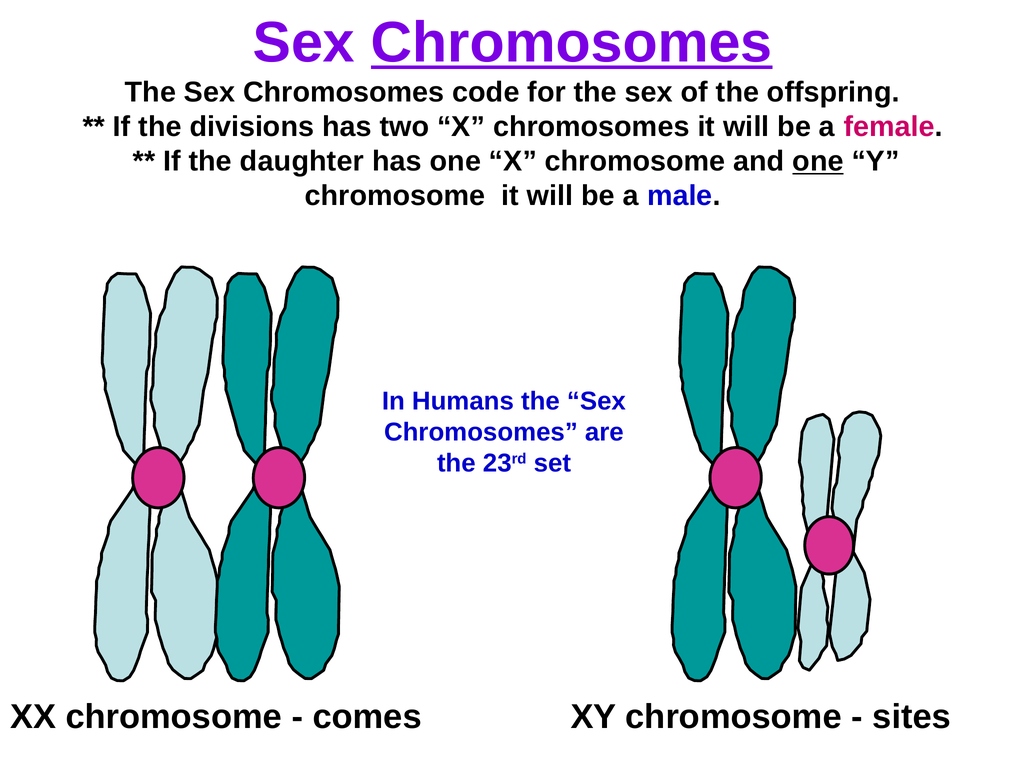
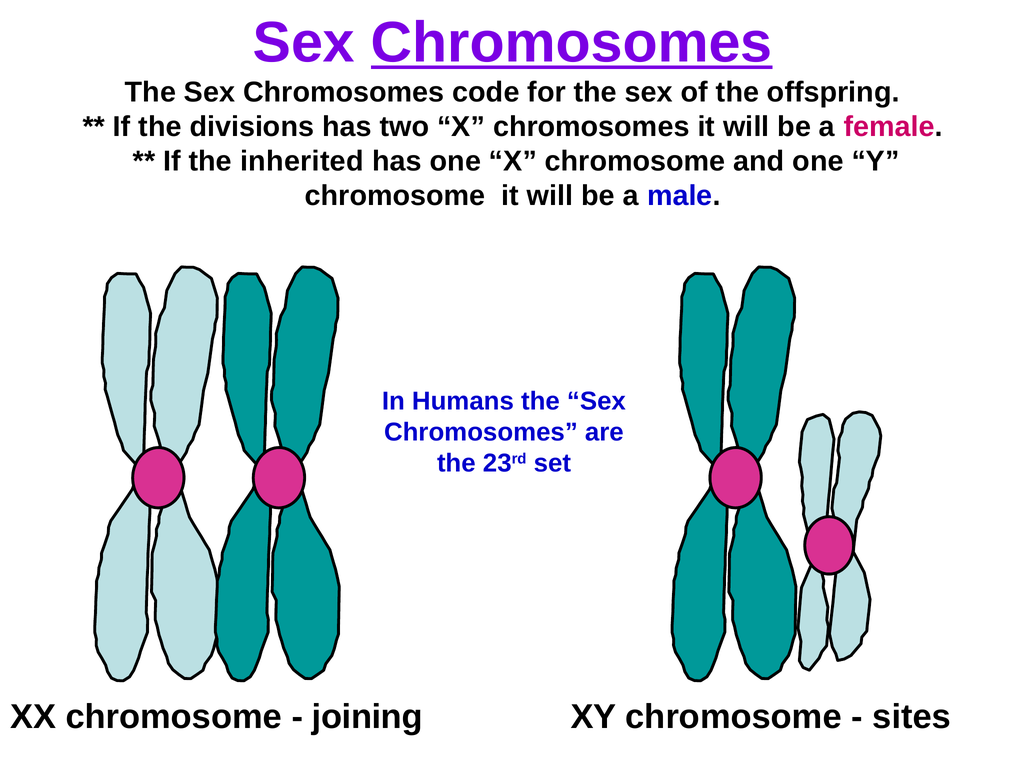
daughter: daughter -> inherited
one at (818, 161) underline: present -> none
comes: comes -> joining
